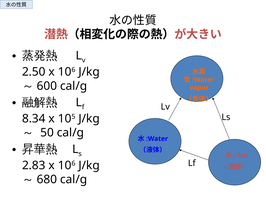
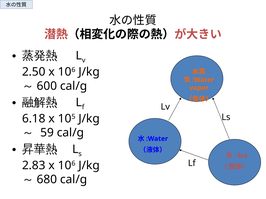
8.34: 8.34 -> 6.18
50: 50 -> 59
